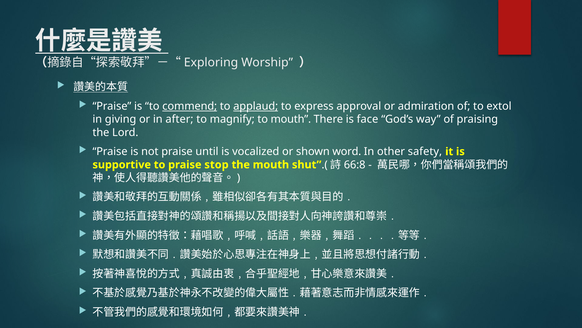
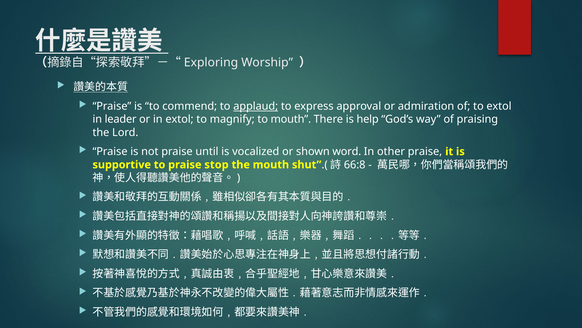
commend underline: present -> none
giving: giving -> leader
in after: after -> extol
face: face -> help
other safety: safety -> praise
